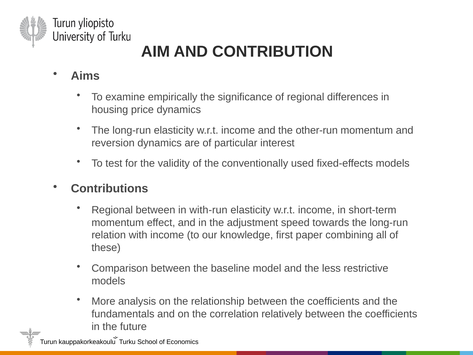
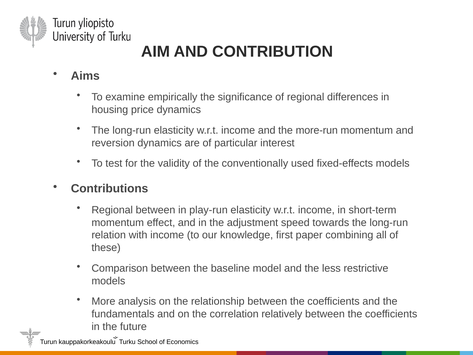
other-run: other-run -> more-run
with-run: with-run -> play-run
